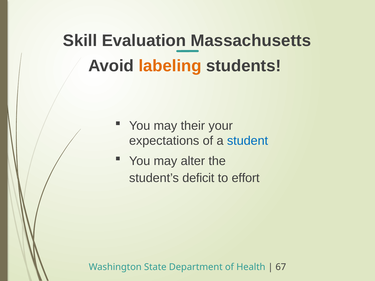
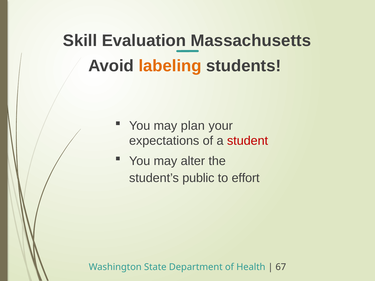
their: their -> plan
student colour: blue -> red
deficit: deficit -> public
